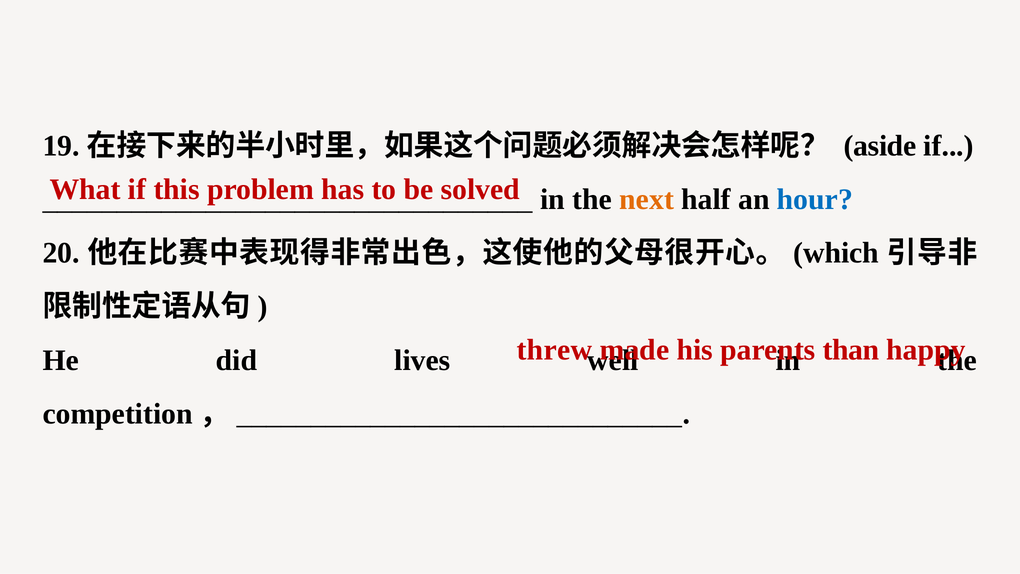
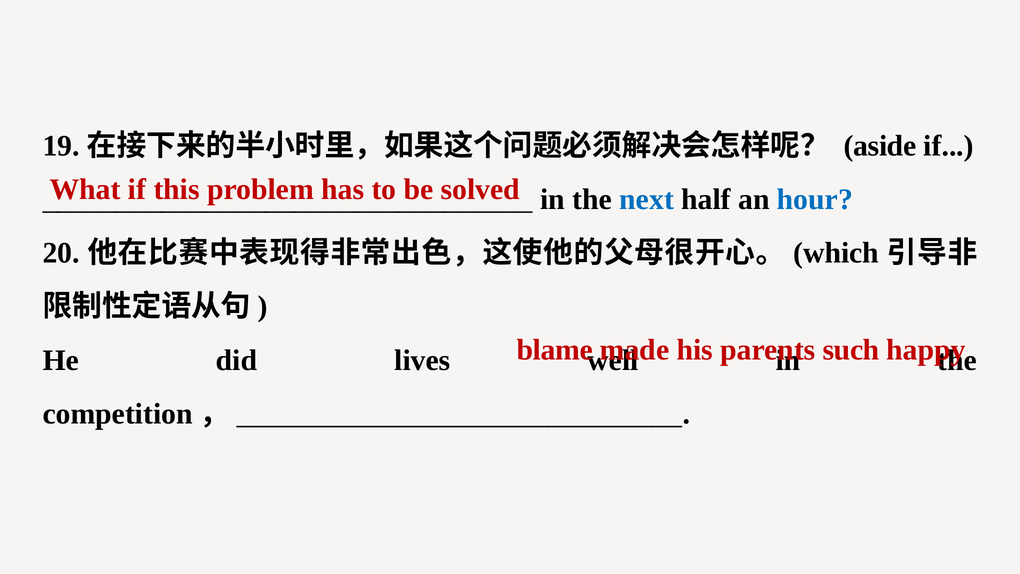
next colour: orange -> blue
threw: threw -> blame
than: than -> such
